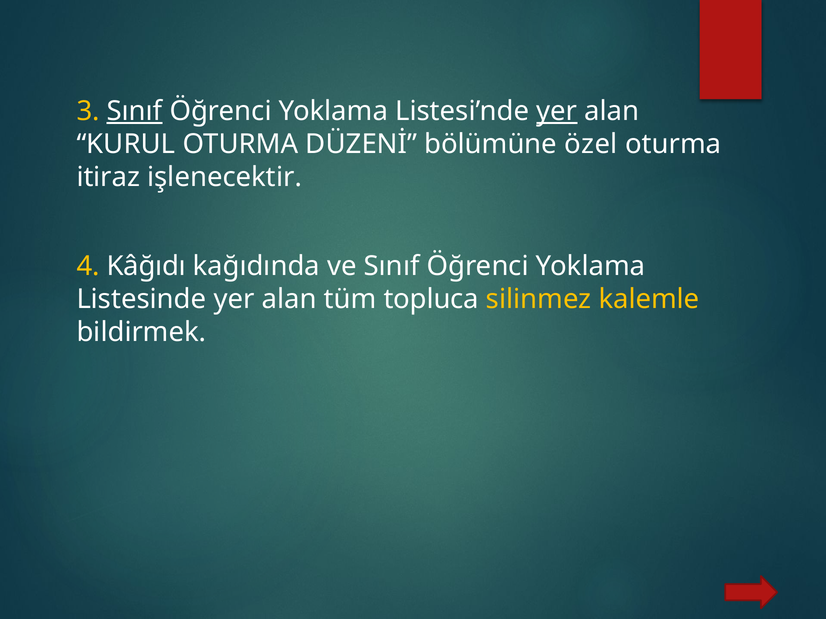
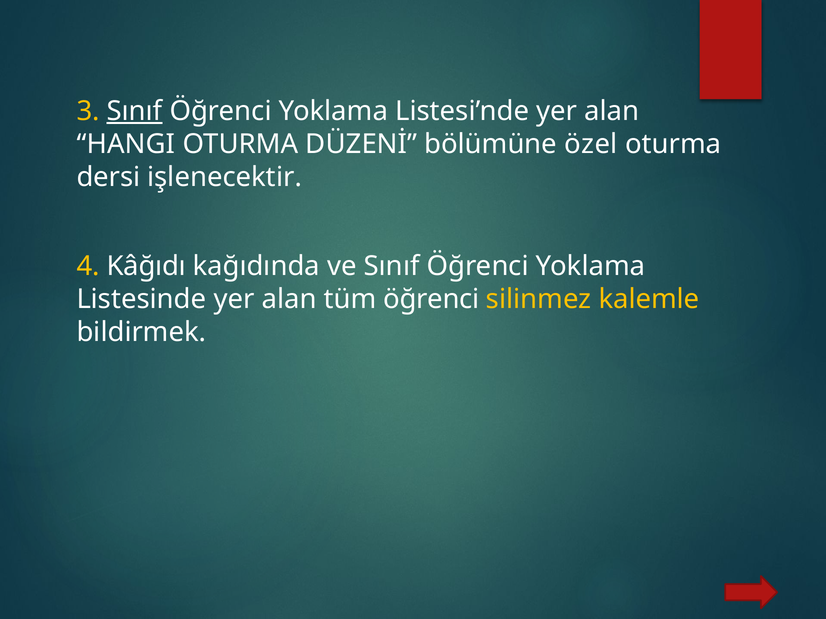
yer at (557, 111) underline: present -> none
KURUL: KURUL -> HANGI
itiraz: itiraz -> dersi
tüm topluca: topluca -> öğrenci
